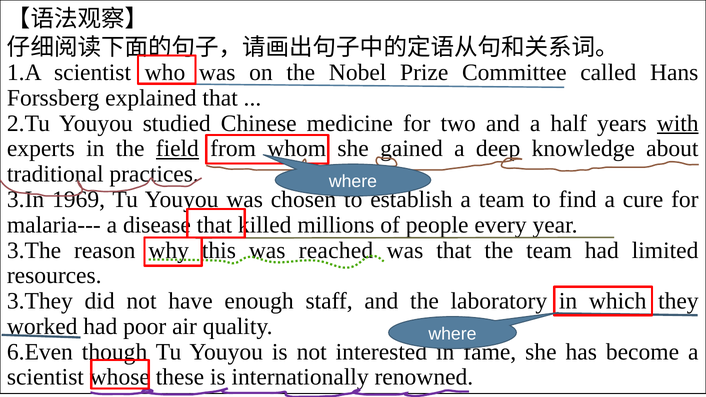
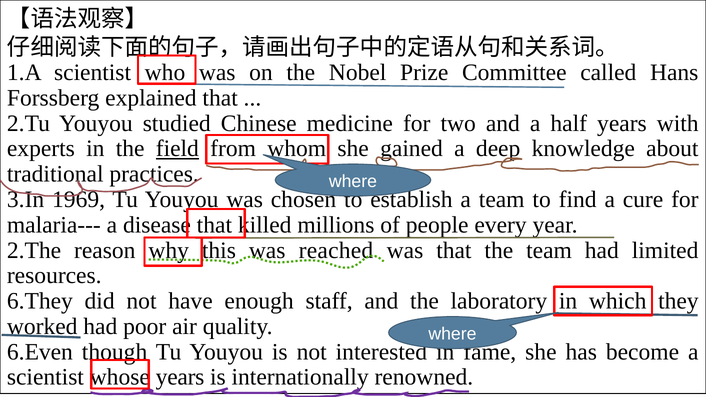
with underline: present -> none
3.The: 3.The -> 2.The
3.They: 3.They -> 6.They
whose these: these -> years
